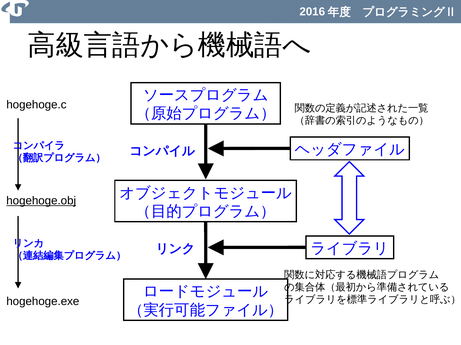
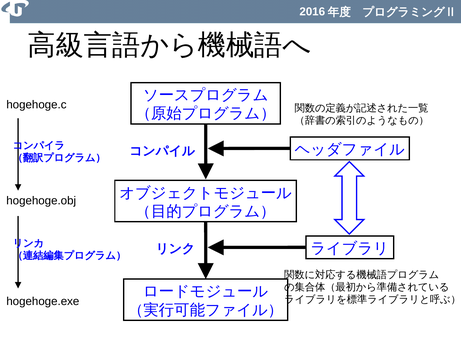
hogehoge.obj underline: present -> none
